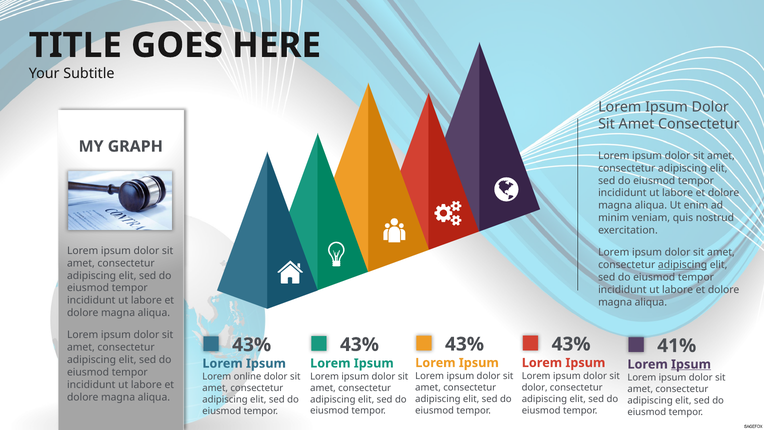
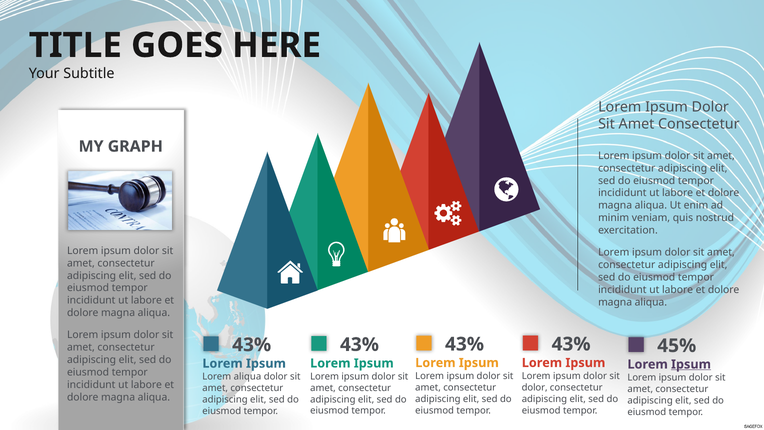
adipiscing at (683, 265) underline: present -> none
41%: 41% -> 45%
Lorem online: online -> aliqua
